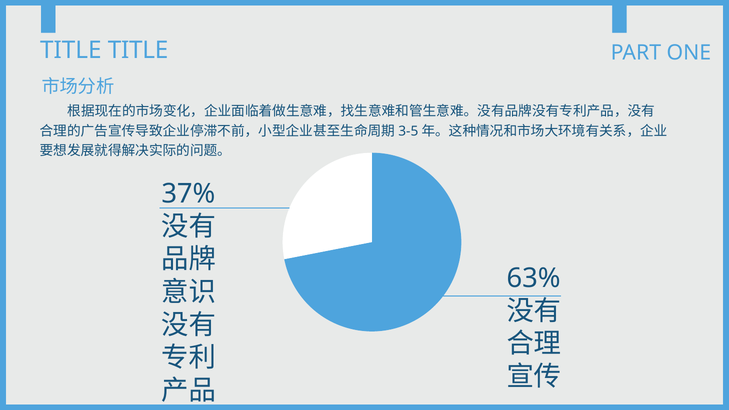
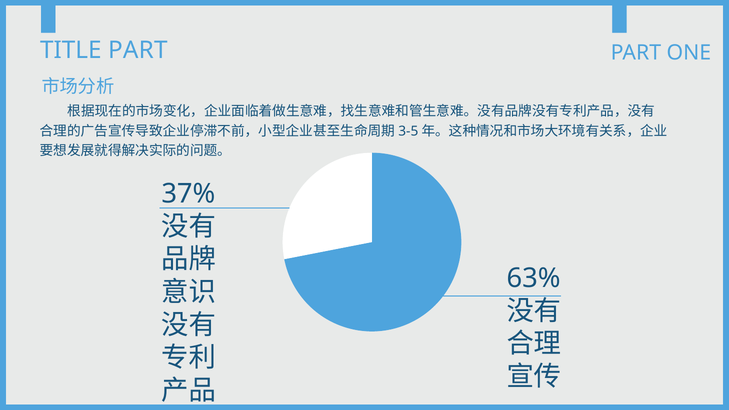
TITLE TITLE: TITLE -> PART
